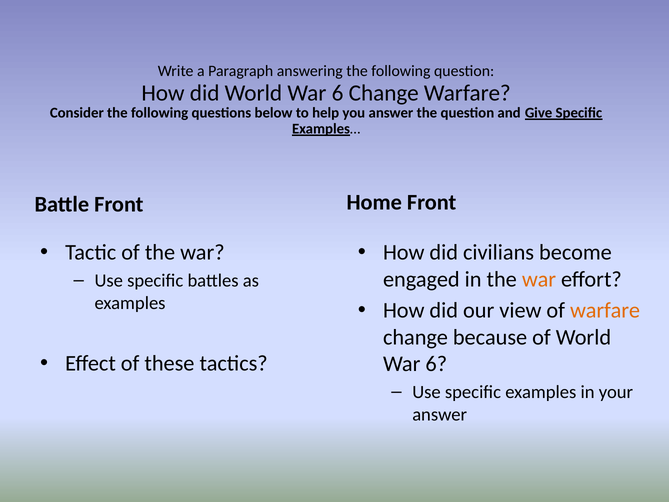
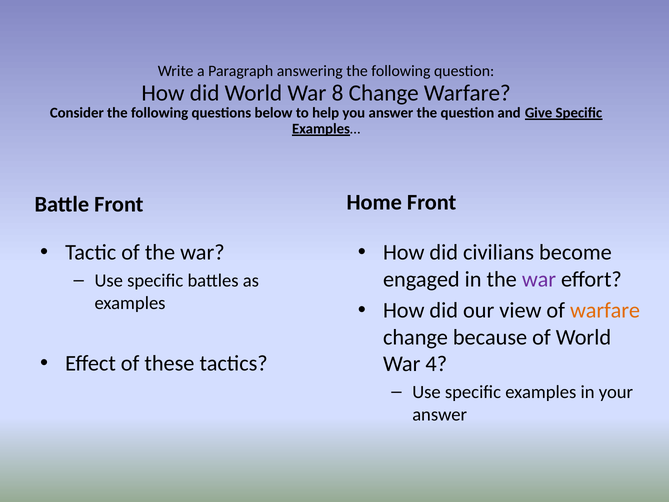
did World War 6: 6 -> 8
war at (539, 279) colour: orange -> purple
6 at (436, 364): 6 -> 4
